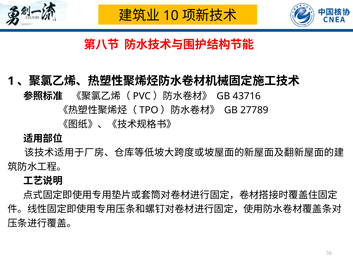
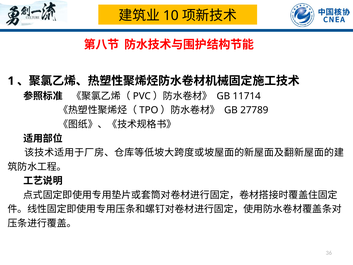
43716: 43716 -> 11714
